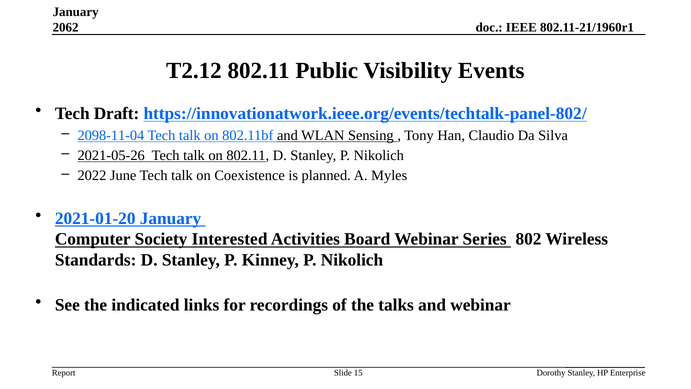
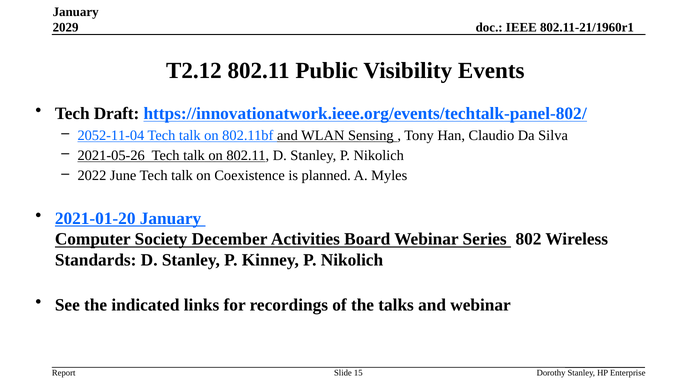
2062: 2062 -> 2029
2098-11-04: 2098-11-04 -> 2052-11-04
Interested: Interested -> December
